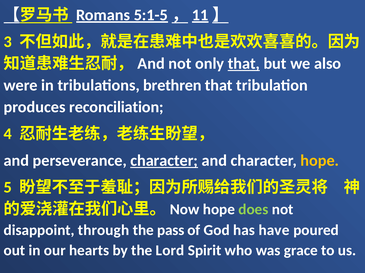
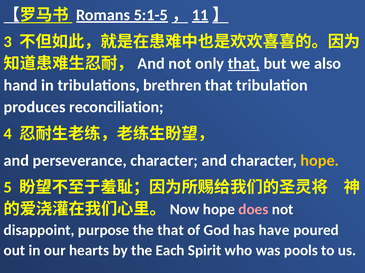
were: were -> hand
character at (164, 161) underline: present -> none
does colour: light green -> pink
through: through -> purpose
the pass: pass -> that
Lord: Lord -> Each
grace: grace -> pools
